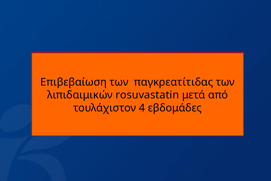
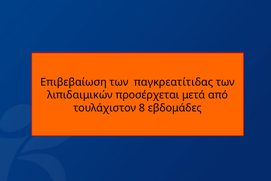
rosuvastatin: rosuvastatin -> προσέρχεται
4: 4 -> 8
